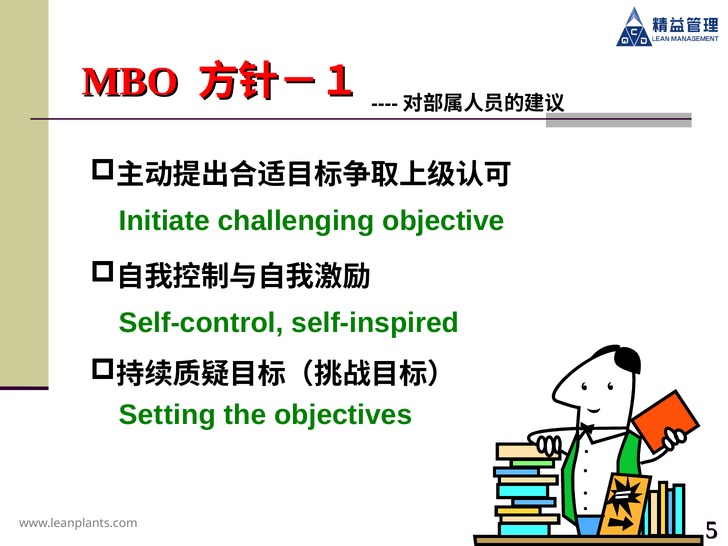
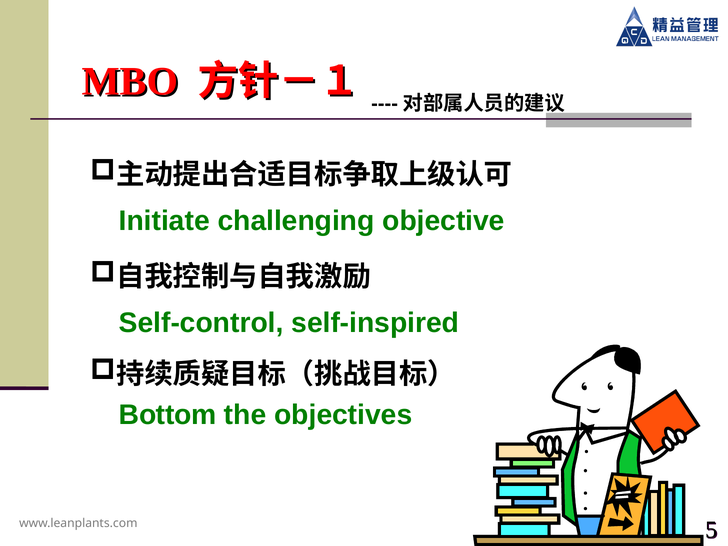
Setting: Setting -> Bottom
